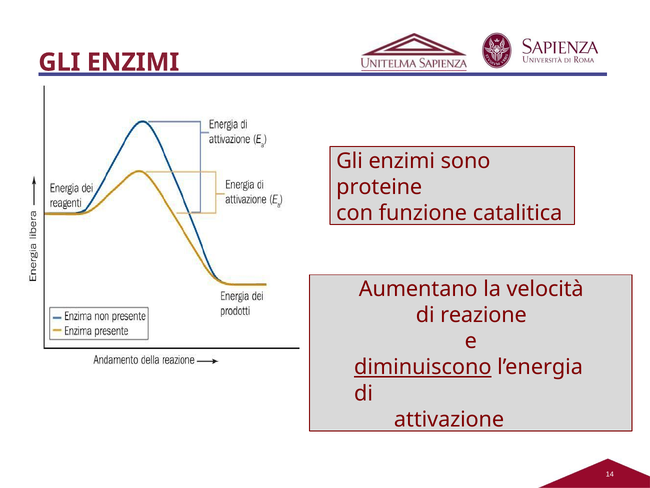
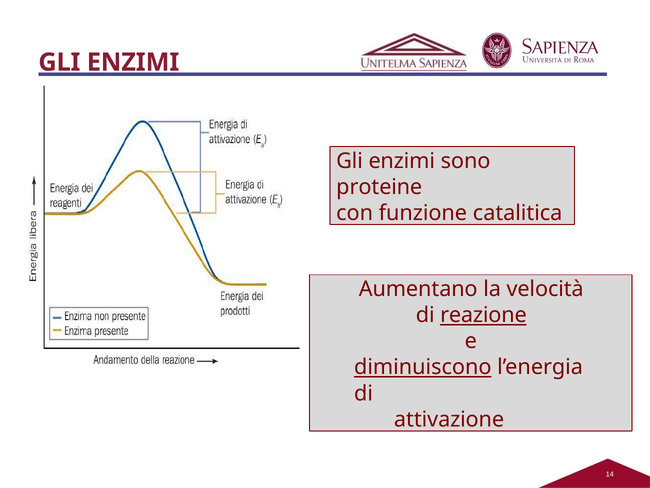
reazione underline: none -> present
